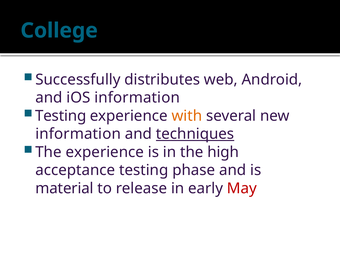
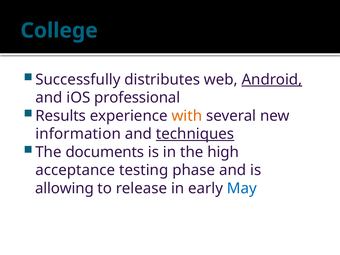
Android underline: none -> present
iOS information: information -> professional
Testing at (61, 116): Testing -> Results
The experience: experience -> documents
material: material -> allowing
May colour: red -> blue
